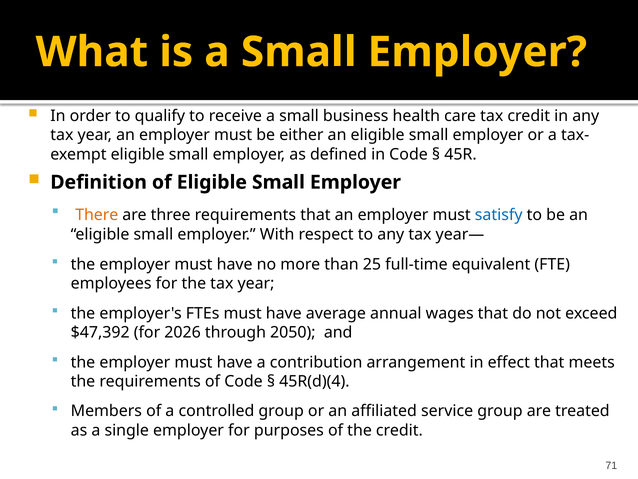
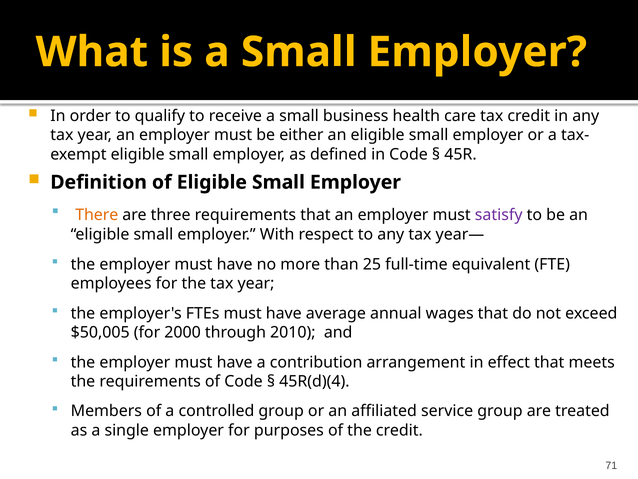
satisfy colour: blue -> purple
$47,392: $47,392 -> $50,005
2026: 2026 -> 2000
2050: 2050 -> 2010
